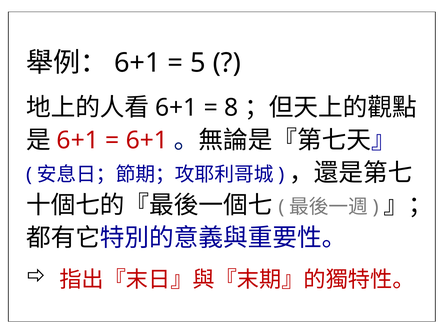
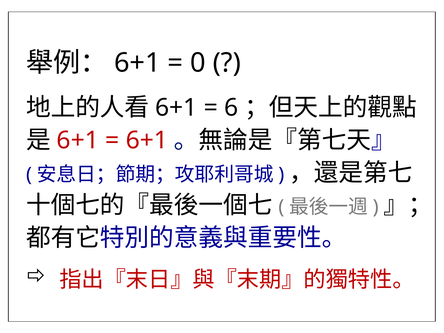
5: 5 -> 0
8: 8 -> 6
